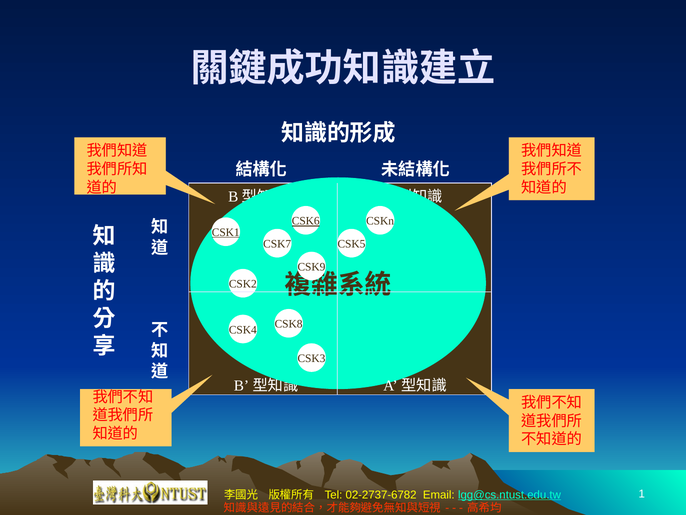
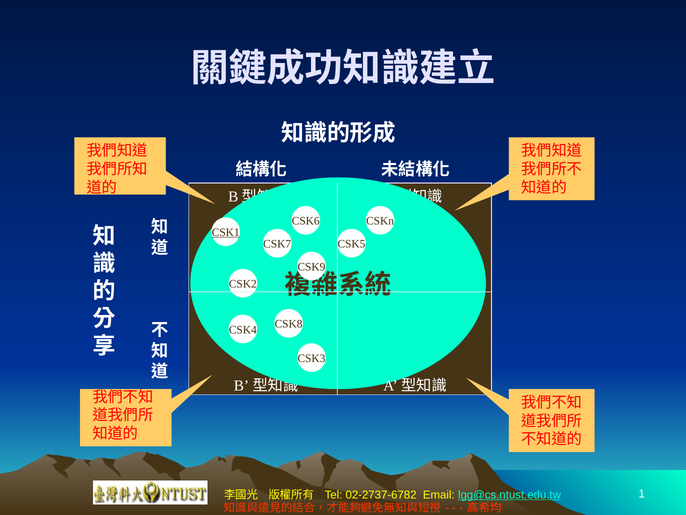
CSK6 underline: present -> none
